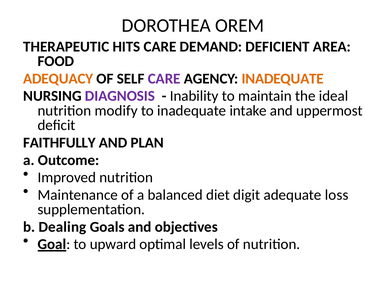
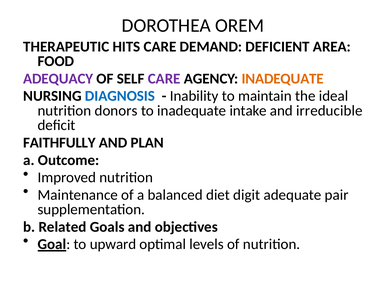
ADEQUACY colour: orange -> purple
DIAGNOSIS colour: purple -> blue
modify: modify -> donors
uppermost: uppermost -> irreducible
loss: loss -> pair
Dealing: Dealing -> Related
